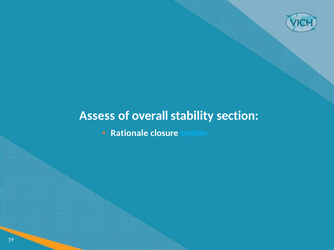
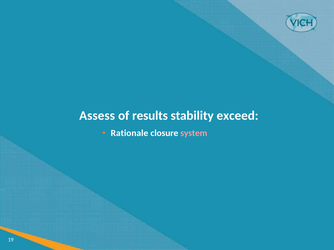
overall: overall -> results
section: section -> exceed
system colour: light blue -> pink
